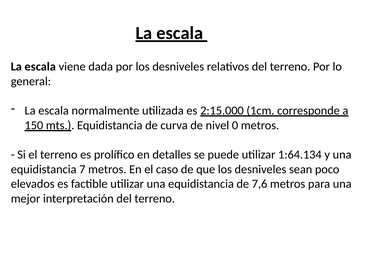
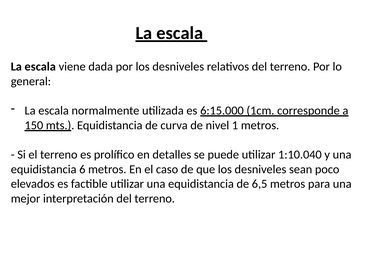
2:15.000: 2:15.000 -> 6:15.000
0: 0 -> 1
1:64.134: 1:64.134 -> 1:10.040
7: 7 -> 6
7,6: 7,6 -> 6,5
